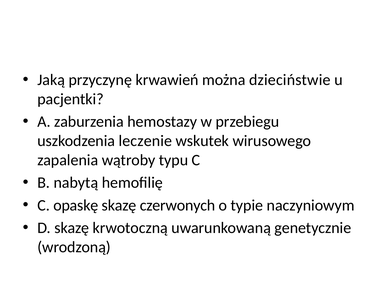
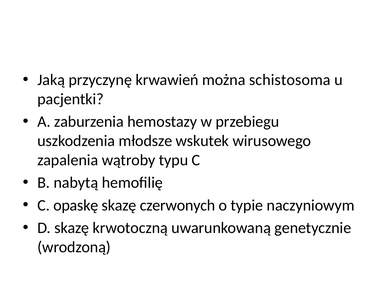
dzieciństwie: dzieciństwie -> schistosoma
leczenie: leczenie -> młodsze
